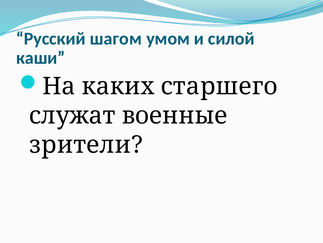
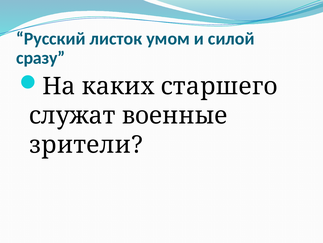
шагом: шагом -> листок
каши: каши -> сразу
